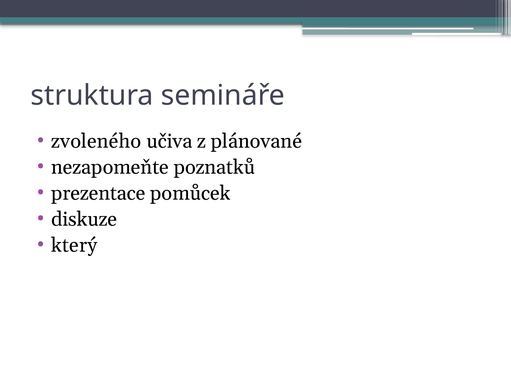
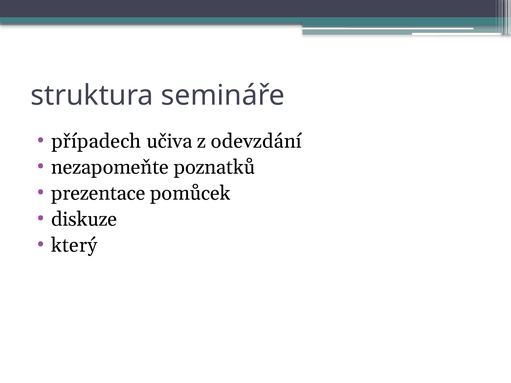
zvoleného: zvoleného -> případech
plánované: plánované -> odevzdání
